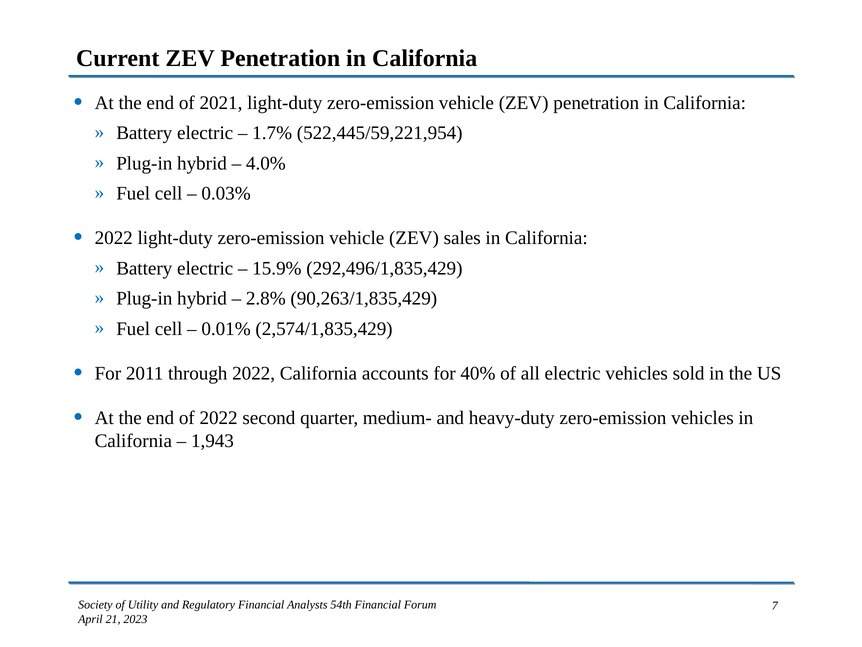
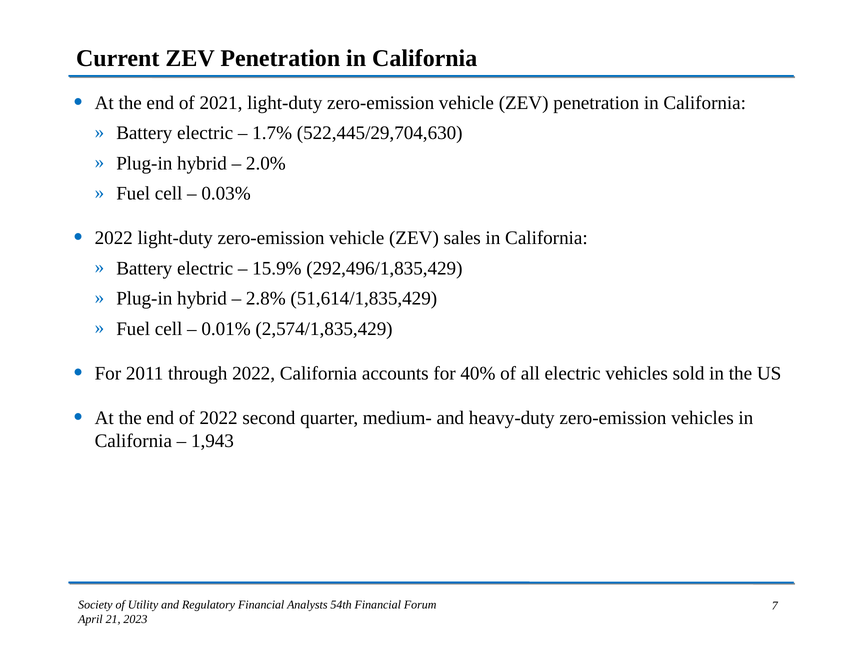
522,445/59,221,954: 522,445/59,221,954 -> 522,445/29,704,630
4.0%: 4.0% -> 2.0%
90,263/1,835,429: 90,263/1,835,429 -> 51,614/1,835,429
